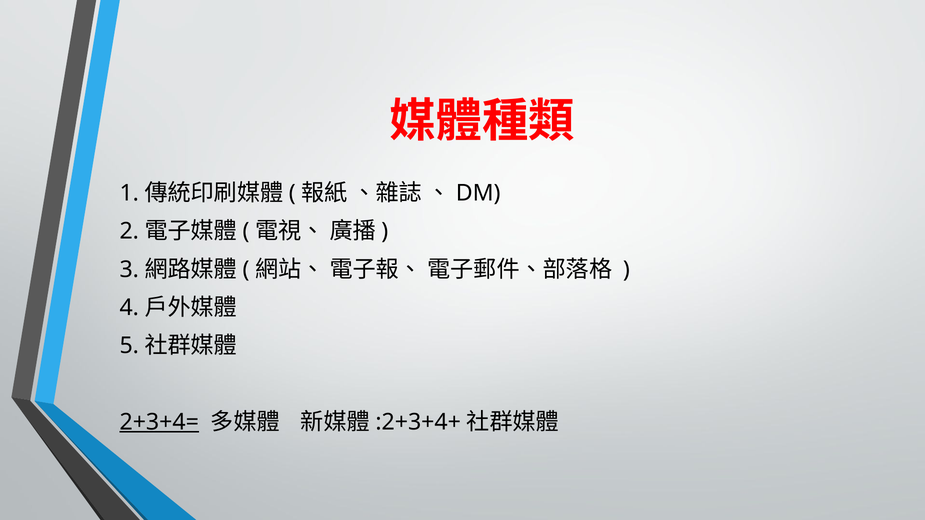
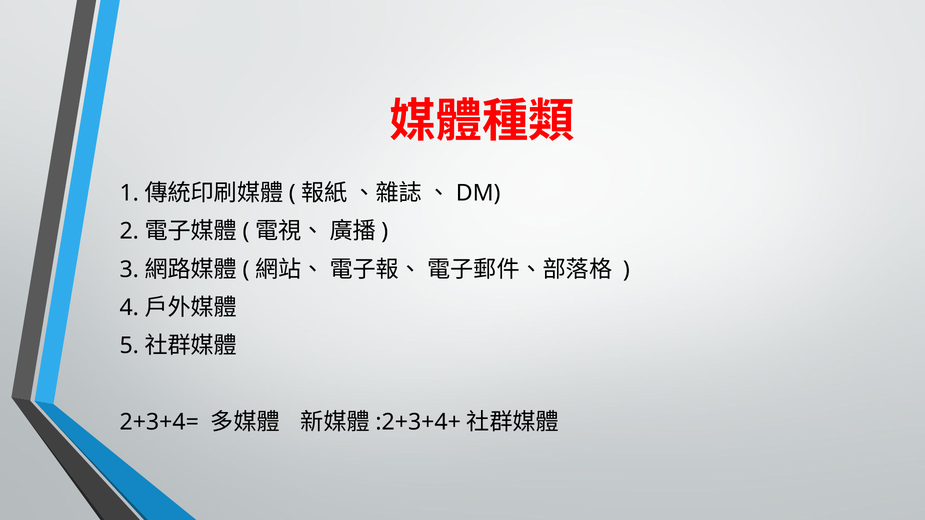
2+3+4= underline: present -> none
